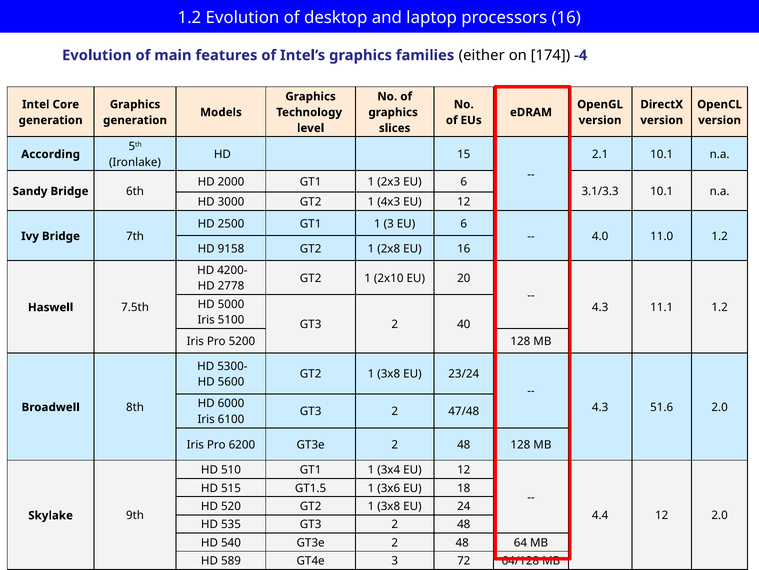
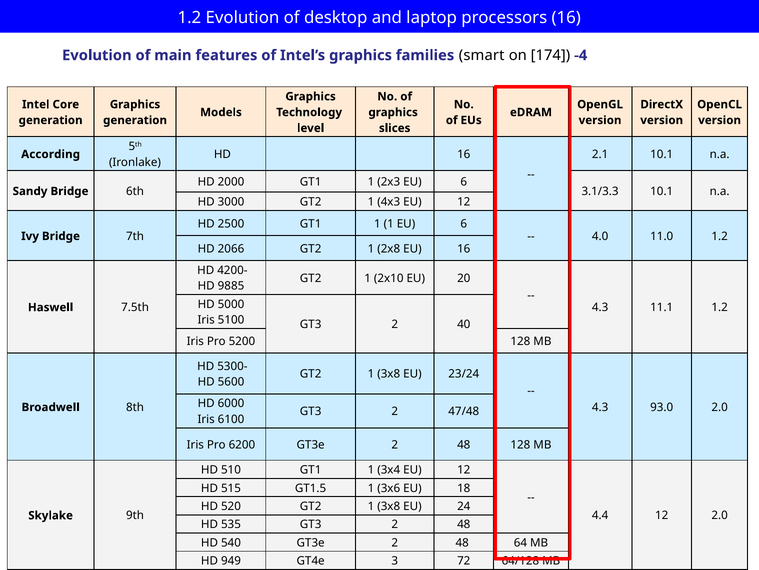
either: either -> smart
HD 15: 15 -> 16
1 3: 3 -> 1
9158: 9158 -> 2066
2778: 2778 -> 9885
51.6: 51.6 -> 93.0
589: 589 -> 949
